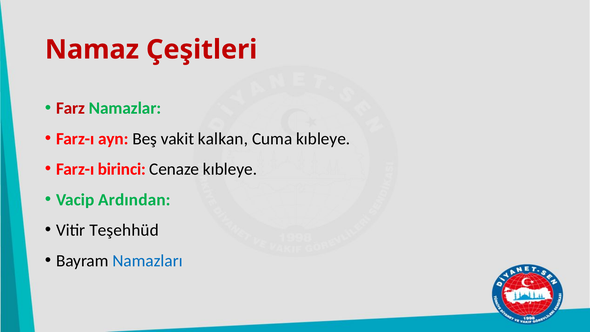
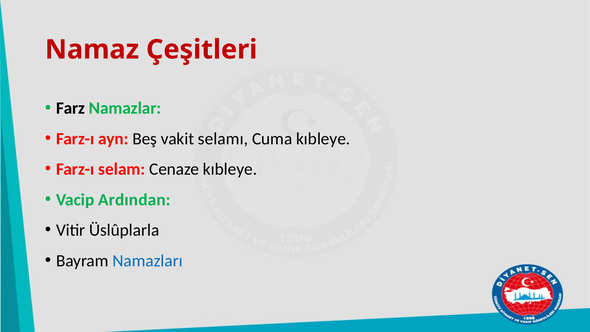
Farz colour: red -> black
kalkan: kalkan -> selamı
birinci: birinci -> selam
Teşehhüd: Teşehhüd -> Üslûplarla
